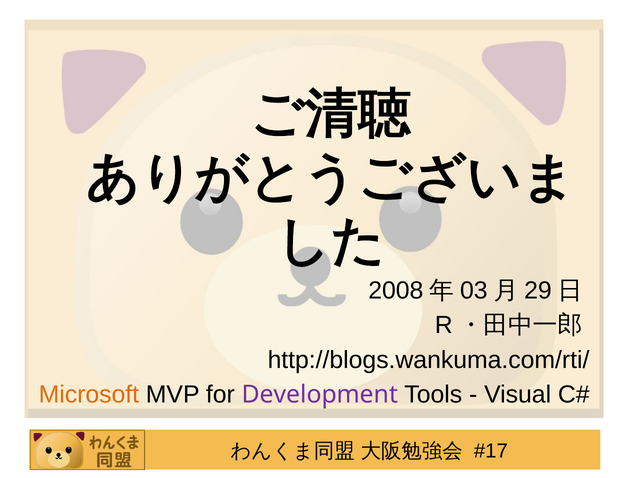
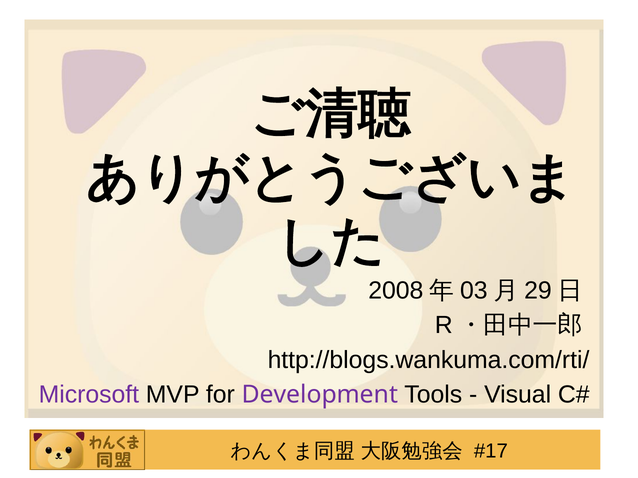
Microsoft colour: orange -> purple
